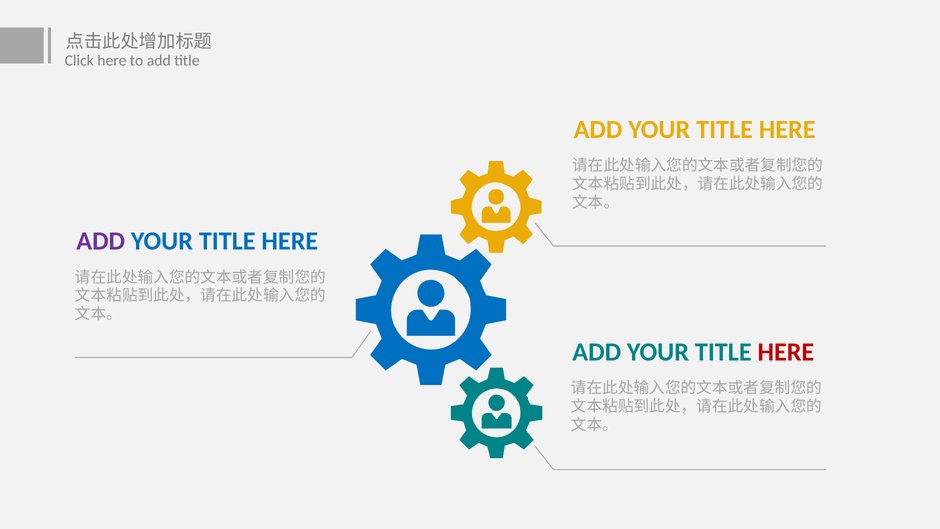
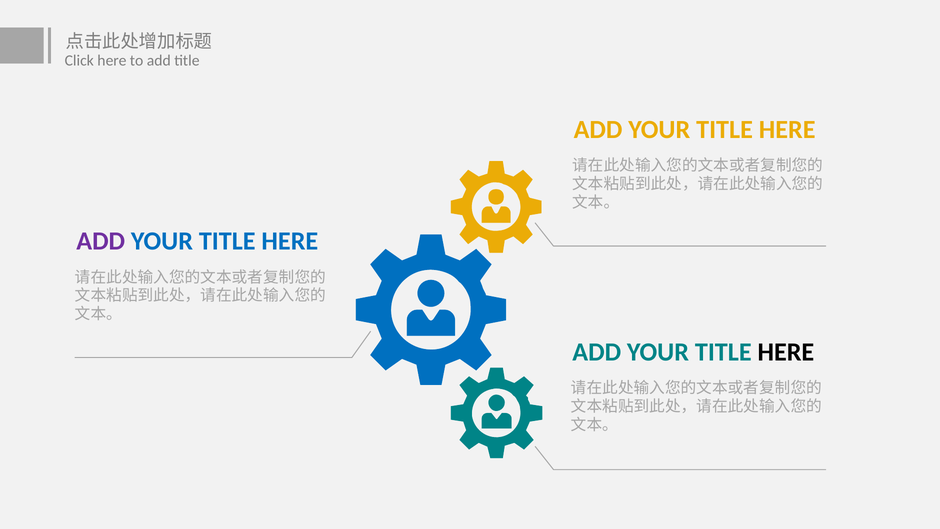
HERE at (786, 352) colour: red -> black
